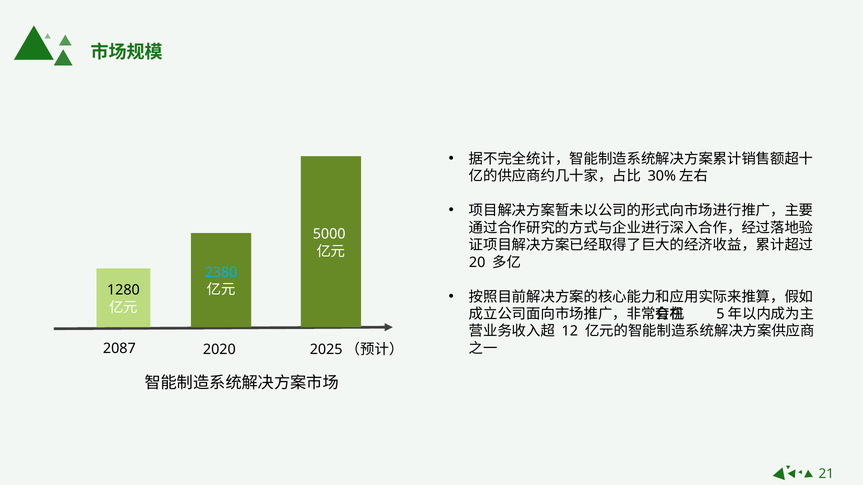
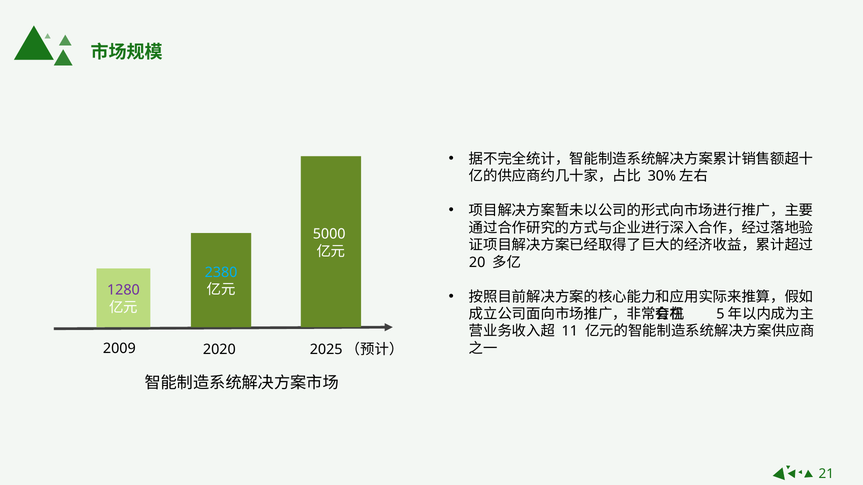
1280 colour: black -> purple
12: 12 -> 11
2087: 2087 -> 2009
